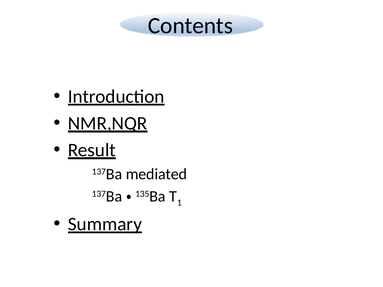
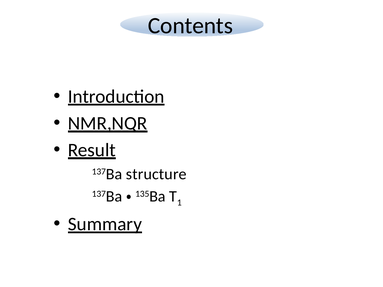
mediated: mediated -> structure
